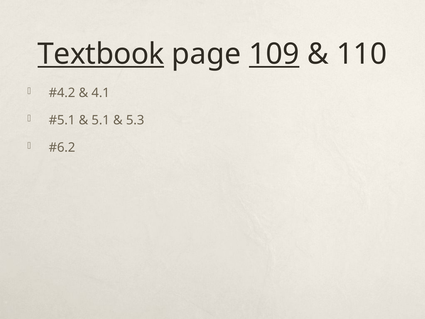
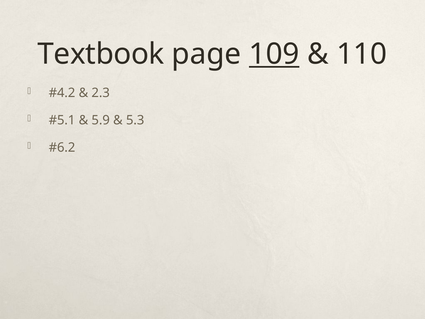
Textbook underline: present -> none
4.1: 4.1 -> 2.3
5.1: 5.1 -> 5.9
